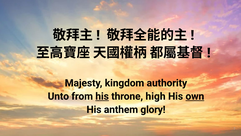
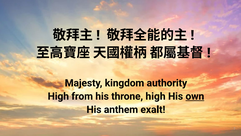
Unto at (58, 96): Unto -> High
his at (102, 96) underline: present -> none
glory: glory -> exalt
